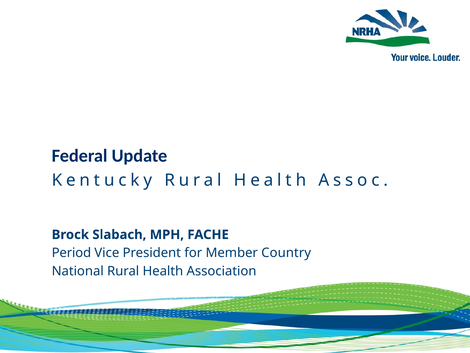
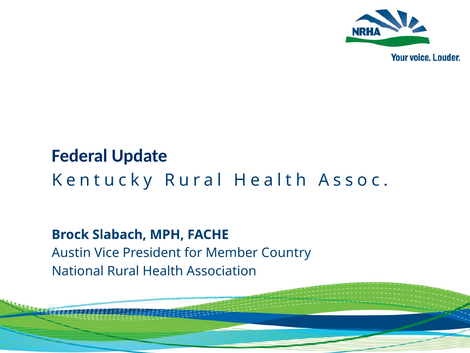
Period: Period -> Austin
